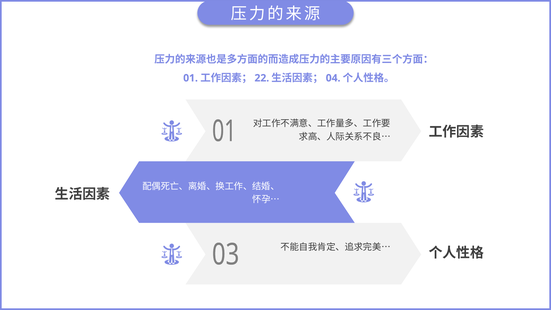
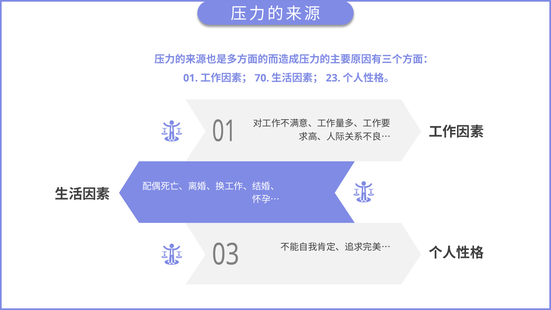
22: 22 -> 70
04: 04 -> 23
